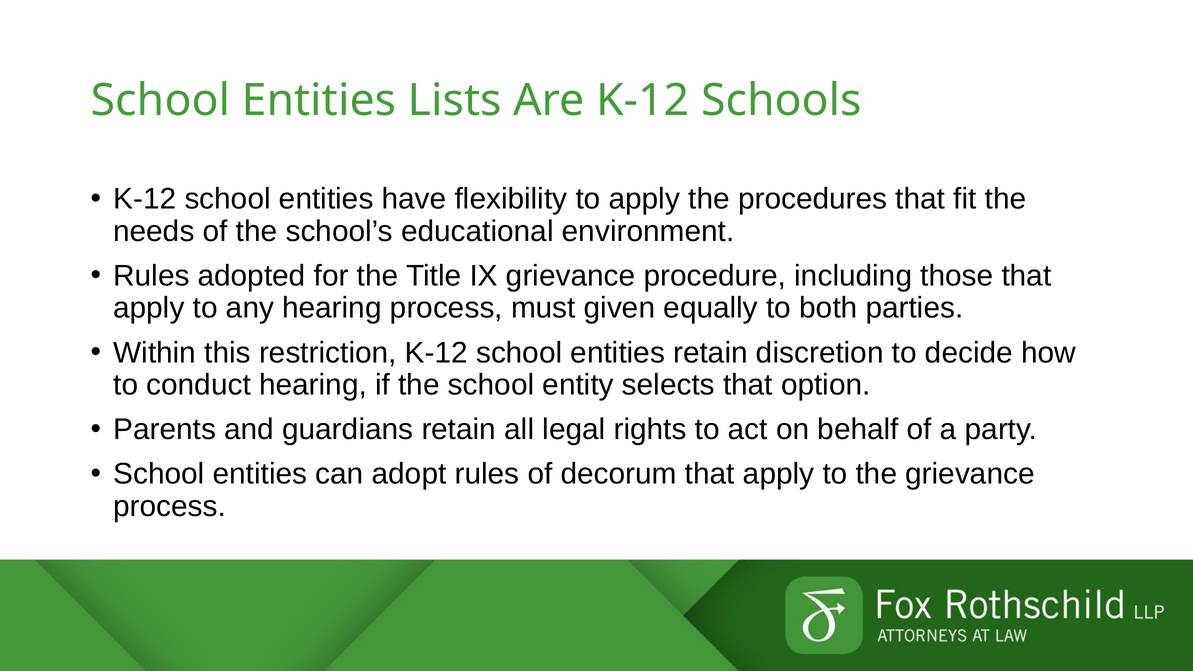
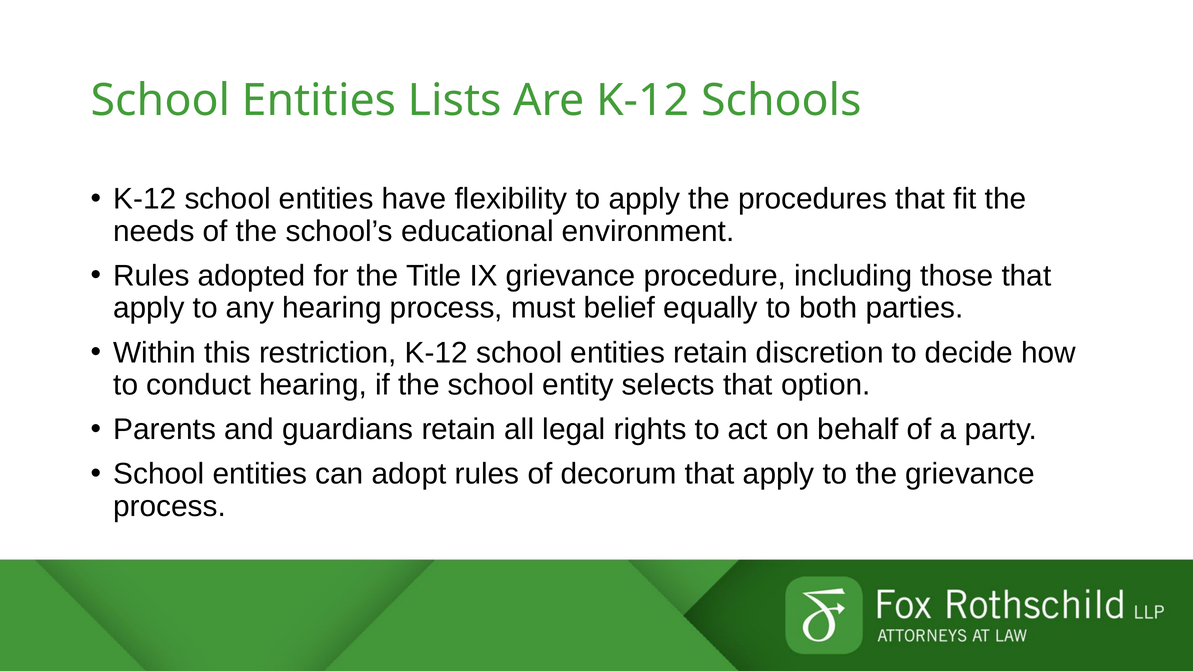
given: given -> belief
